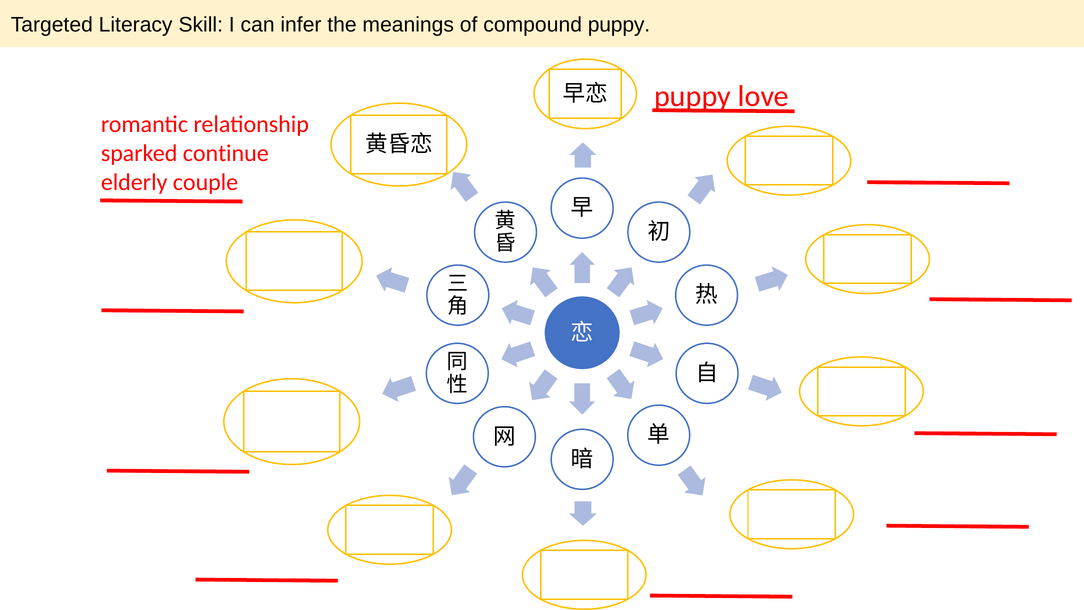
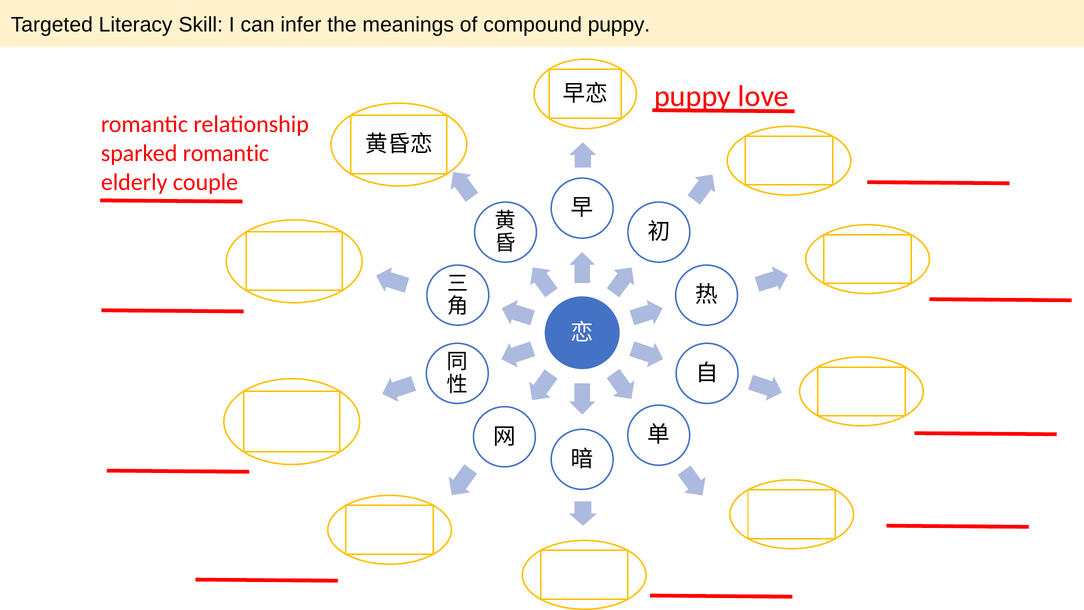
sparked continue: continue -> romantic
